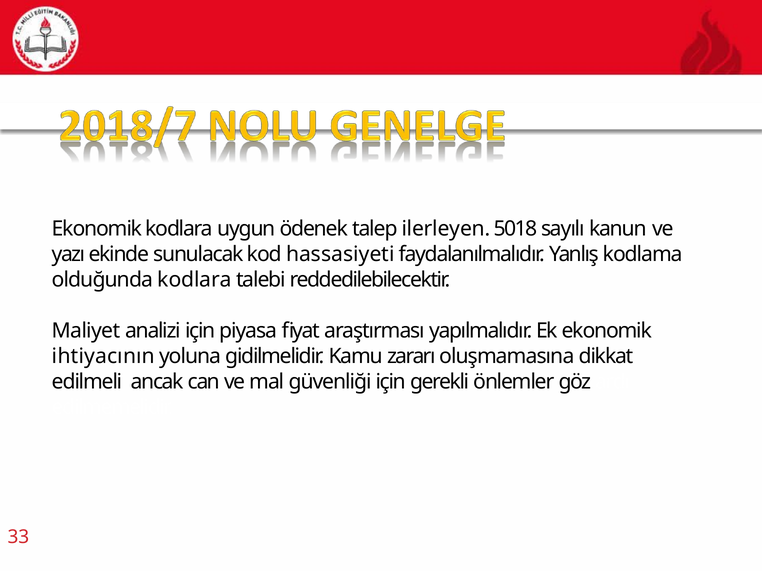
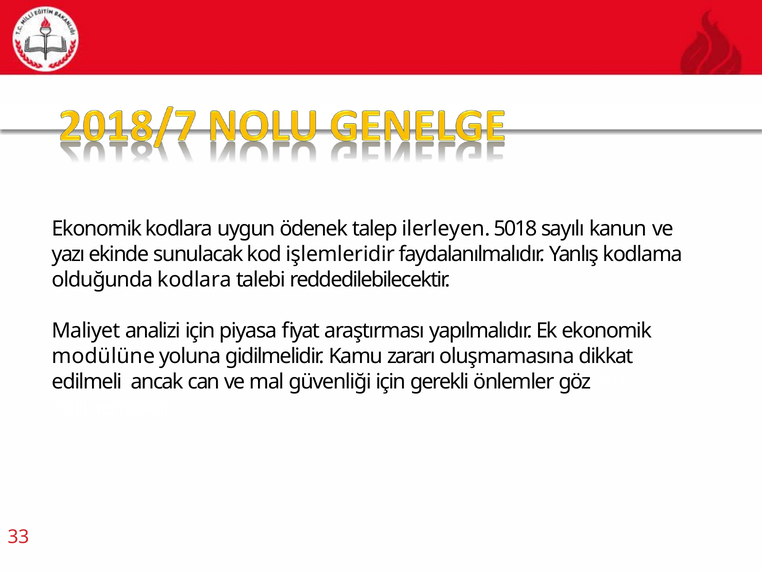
hassasiyeti: hassasiyeti -> işlemleridir
ihtiyacının: ihtiyacının -> modülüne
